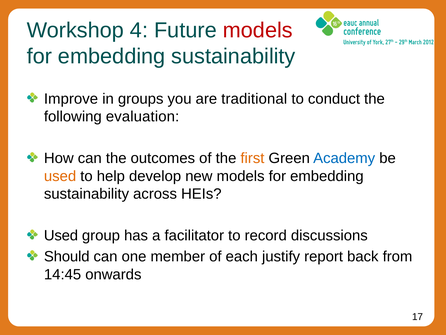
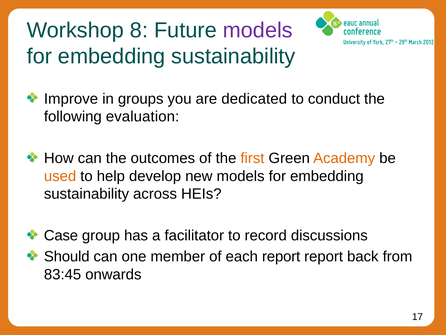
4: 4 -> 8
models at (258, 30) colour: red -> purple
traditional: traditional -> dedicated
Academy colour: blue -> orange
Used at (61, 235): Used -> Case
each justify: justify -> report
14:45: 14:45 -> 83:45
